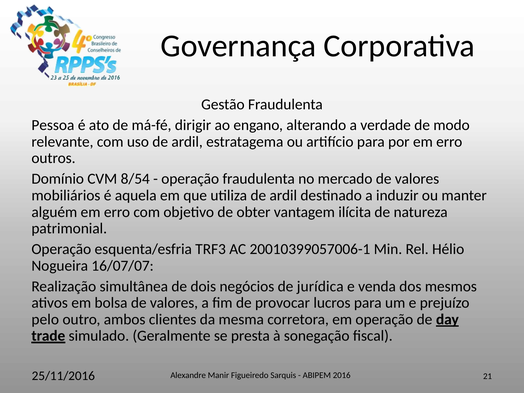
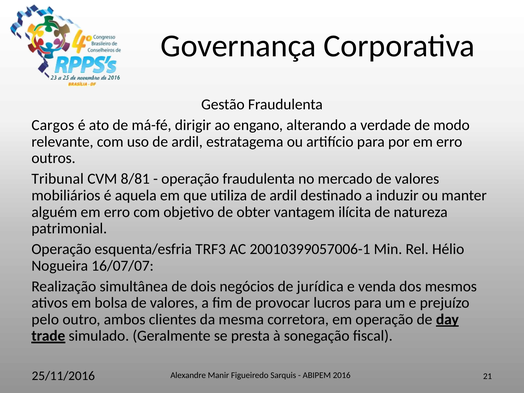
Pessoa: Pessoa -> Cargos
Domínio: Domínio -> Tribunal
8/54: 8/54 -> 8/81
